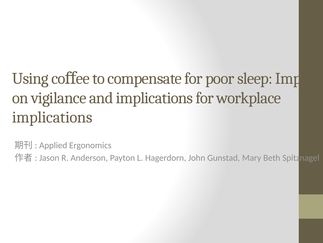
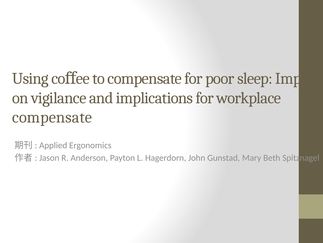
implications at (52, 117): implications -> compensate
